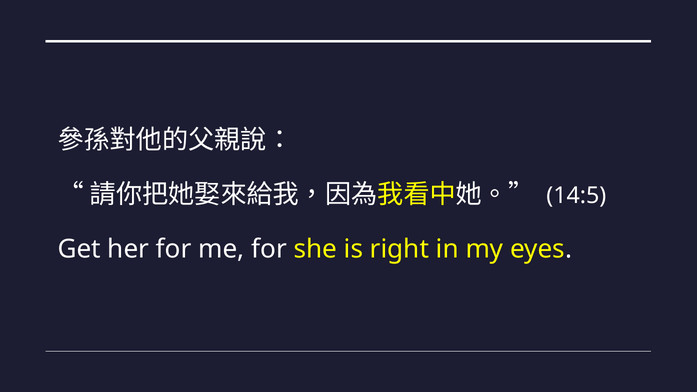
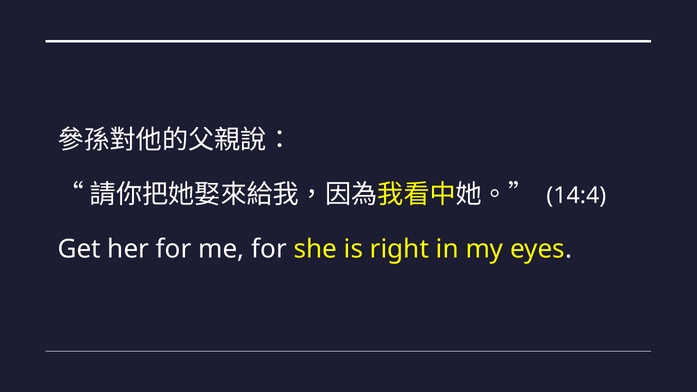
14:5: 14:5 -> 14:4
